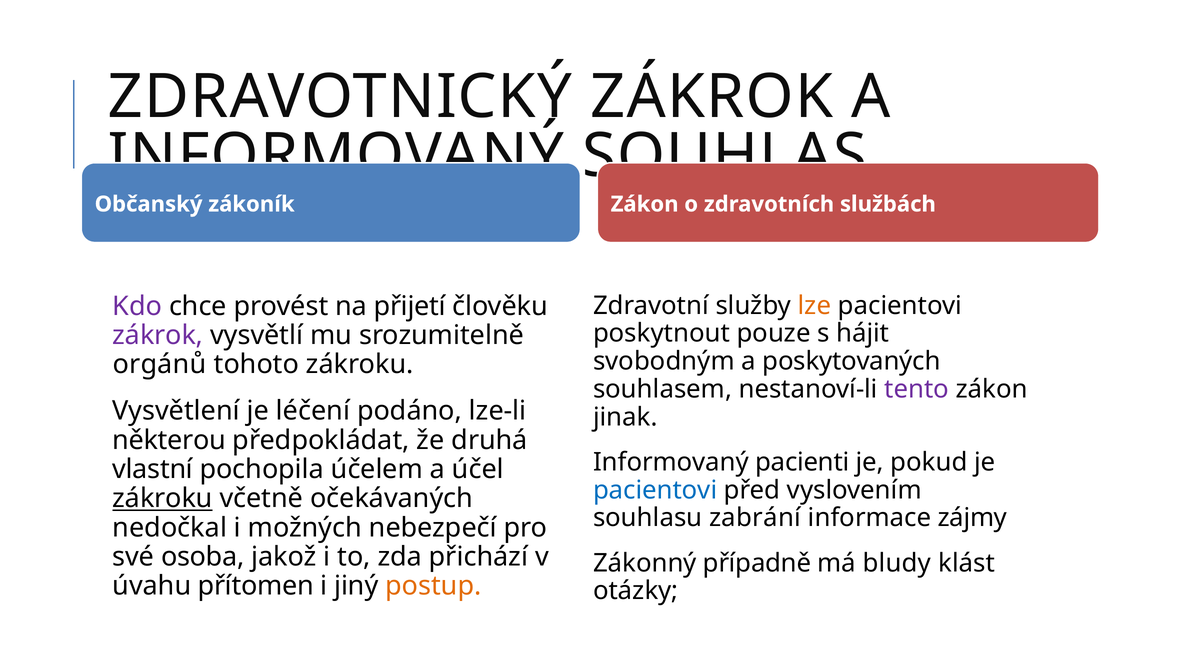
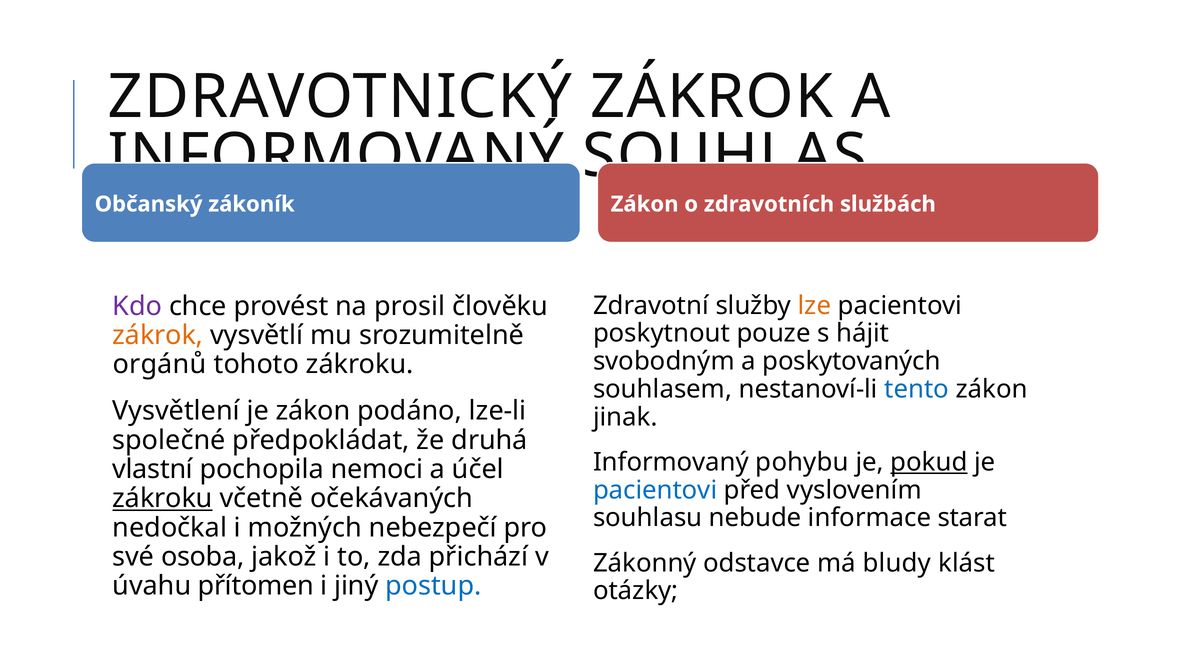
přijetí: přijetí -> prosil
zákrok at (158, 335) colour: purple -> orange
tento colour: purple -> blue
je léčení: léčení -> zákon
některou: některou -> společné
pacienti: pacienti -> pohybu
pokud underline: none -> present
účelem: účelem -> nemoci
zabrání: zabrání -> nebude
zájmy: zájmy -> starat
případně: případně -> odstavce
postup colour: orange -> blue
